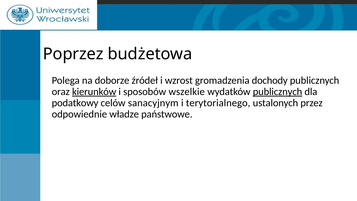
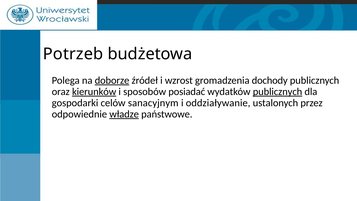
Poprzez: Poprzez -> Potrzeb
doborze underline: none -> present
wszelkie: wszelkie -> posiadać
podatkowy: podatkowy -> gospodarki
terytorialnego: terytorialnego -> oddziaływanie
władze underline: none -> present
